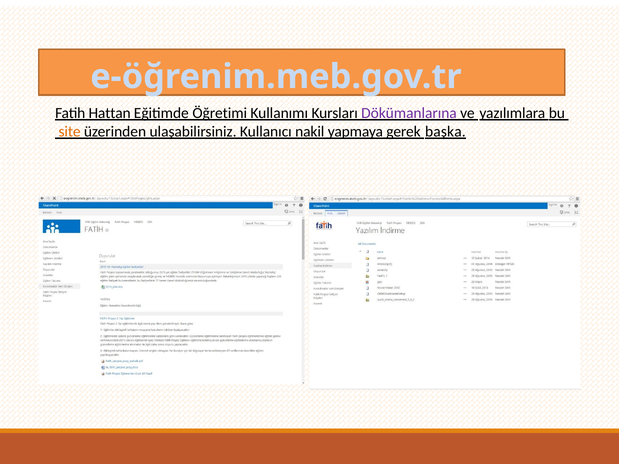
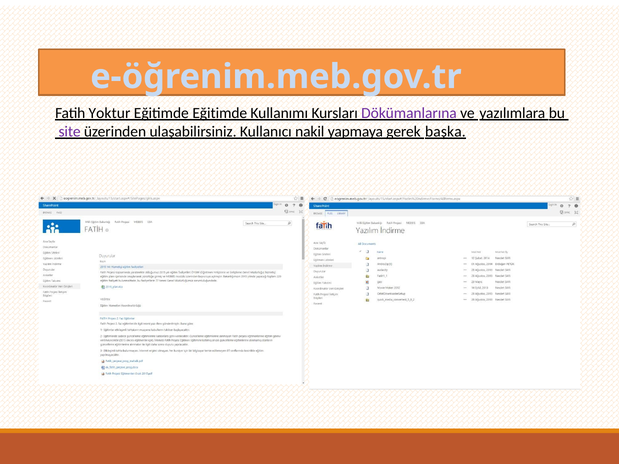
Hattan: Hattan -> Yoktur
Eğitimde Öğretimi: Öğretimi -> Eğitimde
site colour: orange -> purple
